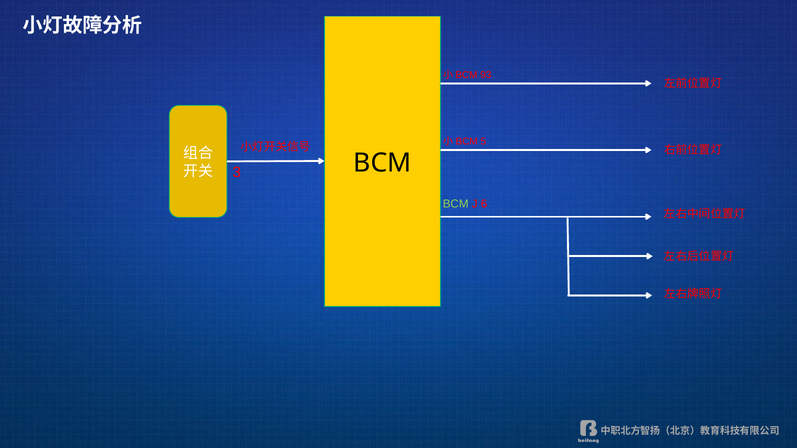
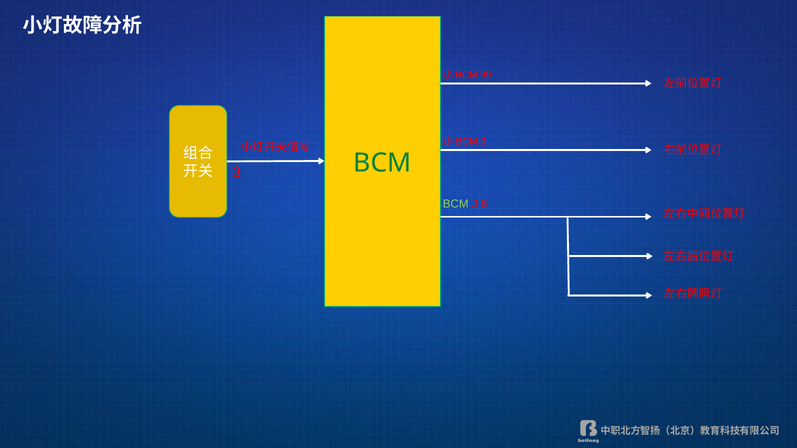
93: 93 -> 99
5: 5 -> 9
BCM at (382, 163) colour: black -> green
